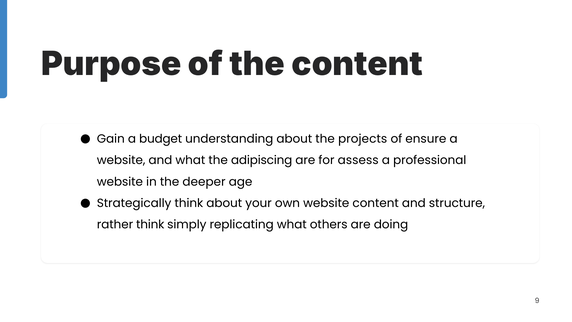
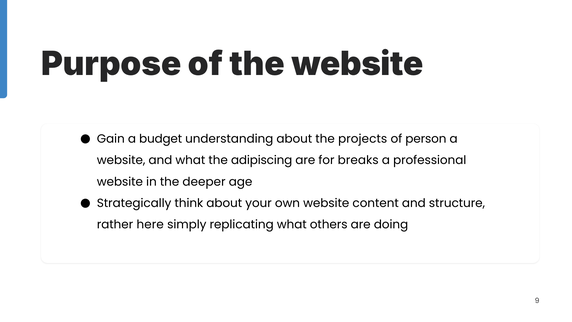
the content: content -> website
ensure: ensure -> person
assess: assess -> breaks
rather think: think -> here
